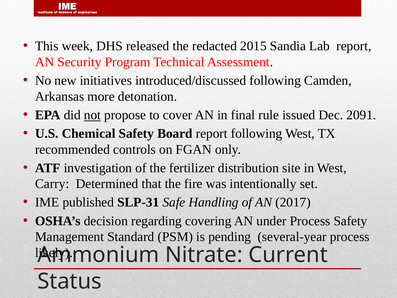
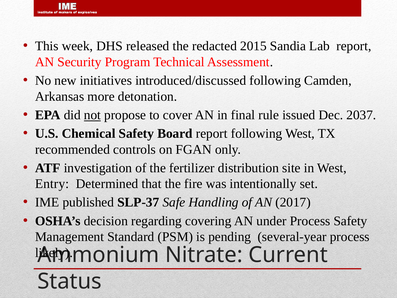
2091: 2091 -> 2037
Carry: Carry -> Entry
SLP-31: SLP-31 -> SLP-37
